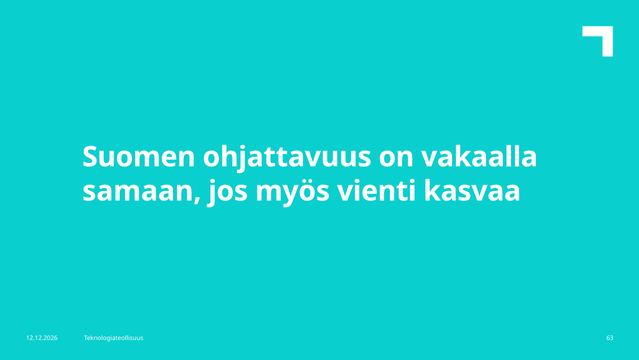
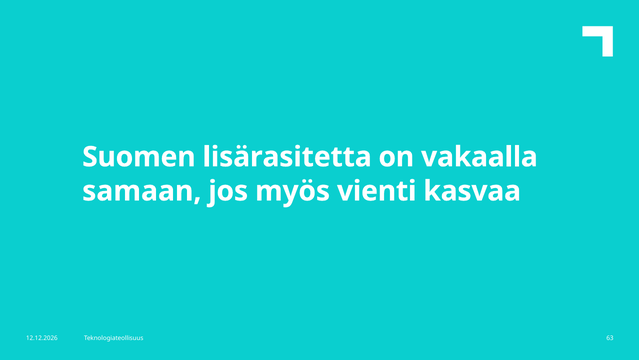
ohjattavuus: ohjattavuus -> lisärasitetta
